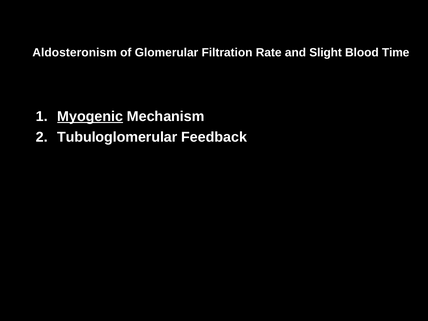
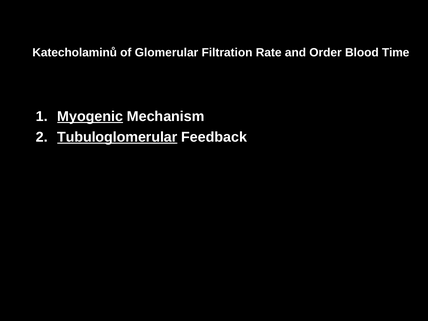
Aldosteronism: Aldosteronism -> Katecholaminů
Slight: Slight -> Order
Tubuloglomerular underline: none -> present
